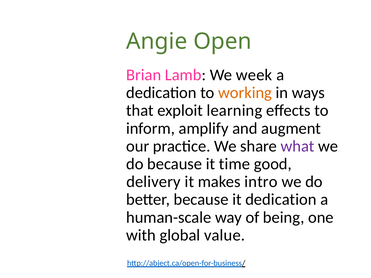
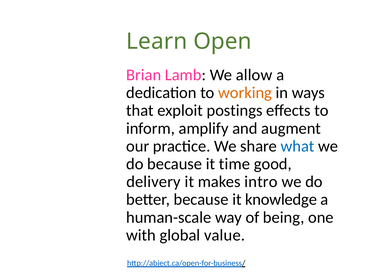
Angie: Angie -> Learn
week: week -> allow
learning: learning -> postings
what colour: purple -> blue
it dedication: dedication -> knowledge
